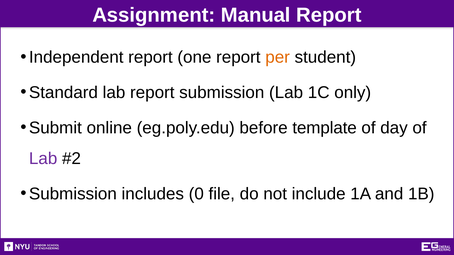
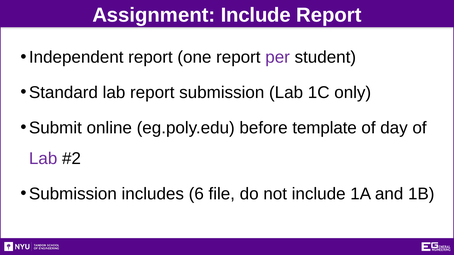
Assignment Manual: Manual -> Include
per colour: orange -> purple
0: 0 -> 6
